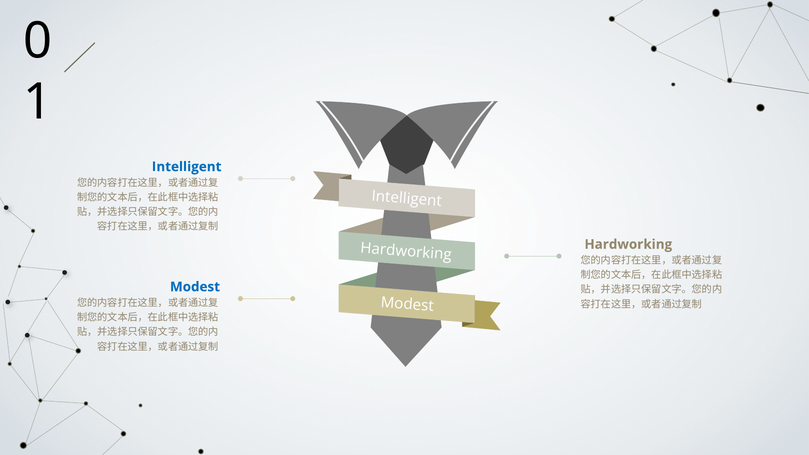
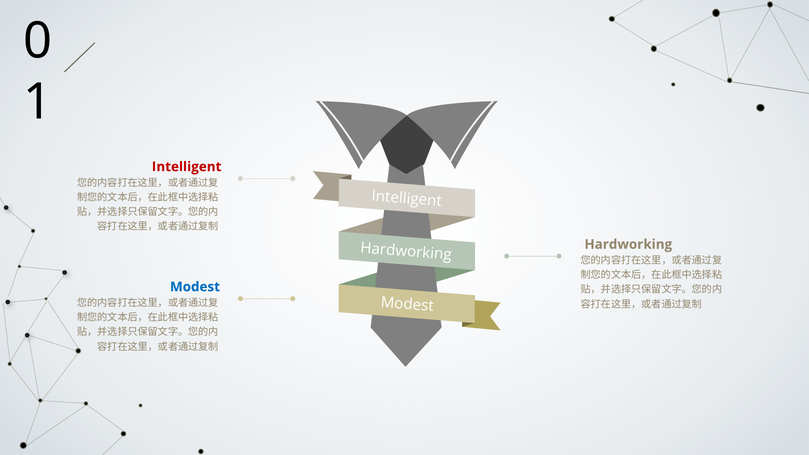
Intelligent at (187, 167) colour: blue -> red
